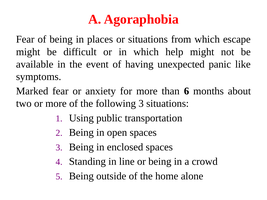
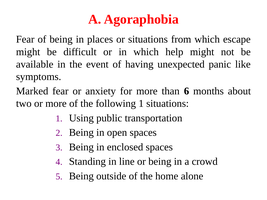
following 3: 3 -> 1
